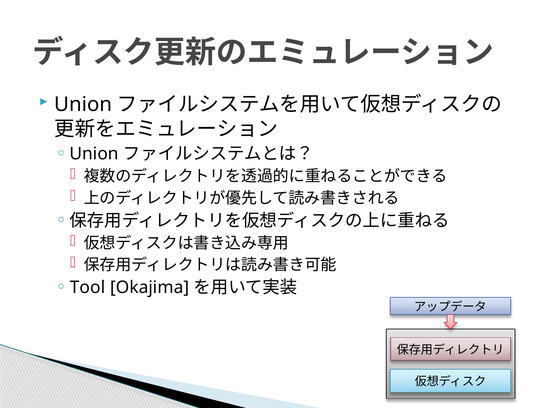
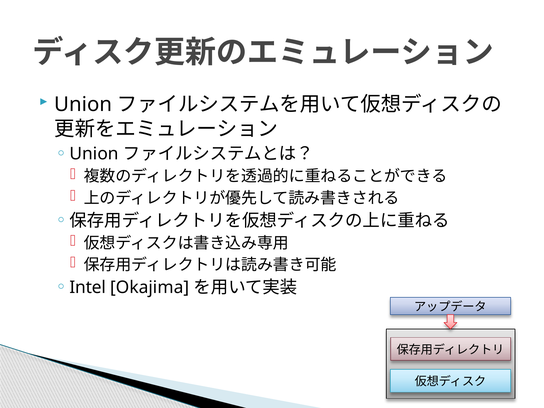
Tool: Tool -> Intel
